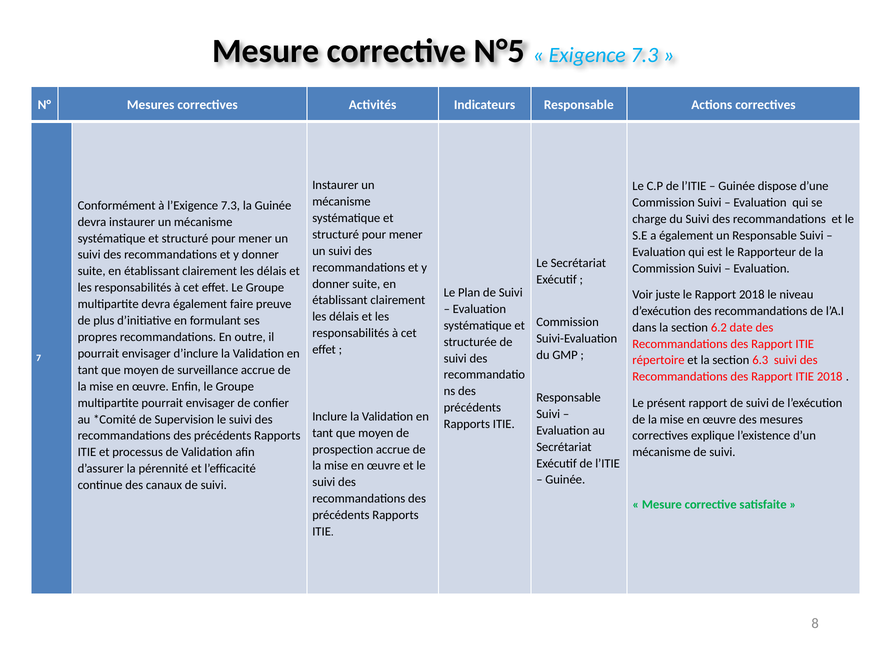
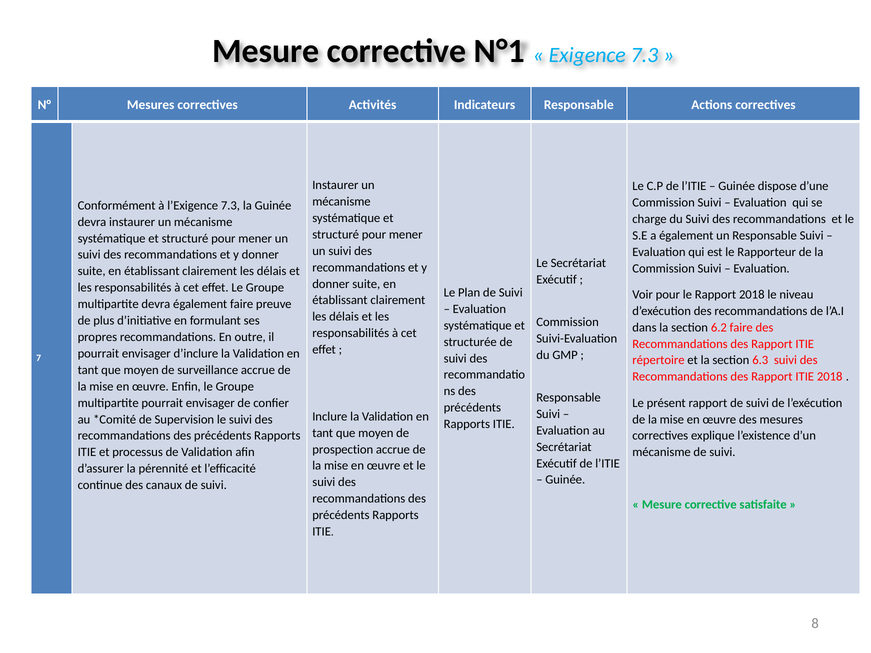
N°5: N°5 -> N°1
Voir juste: juste -> pour
6.2 date: date -> faire
